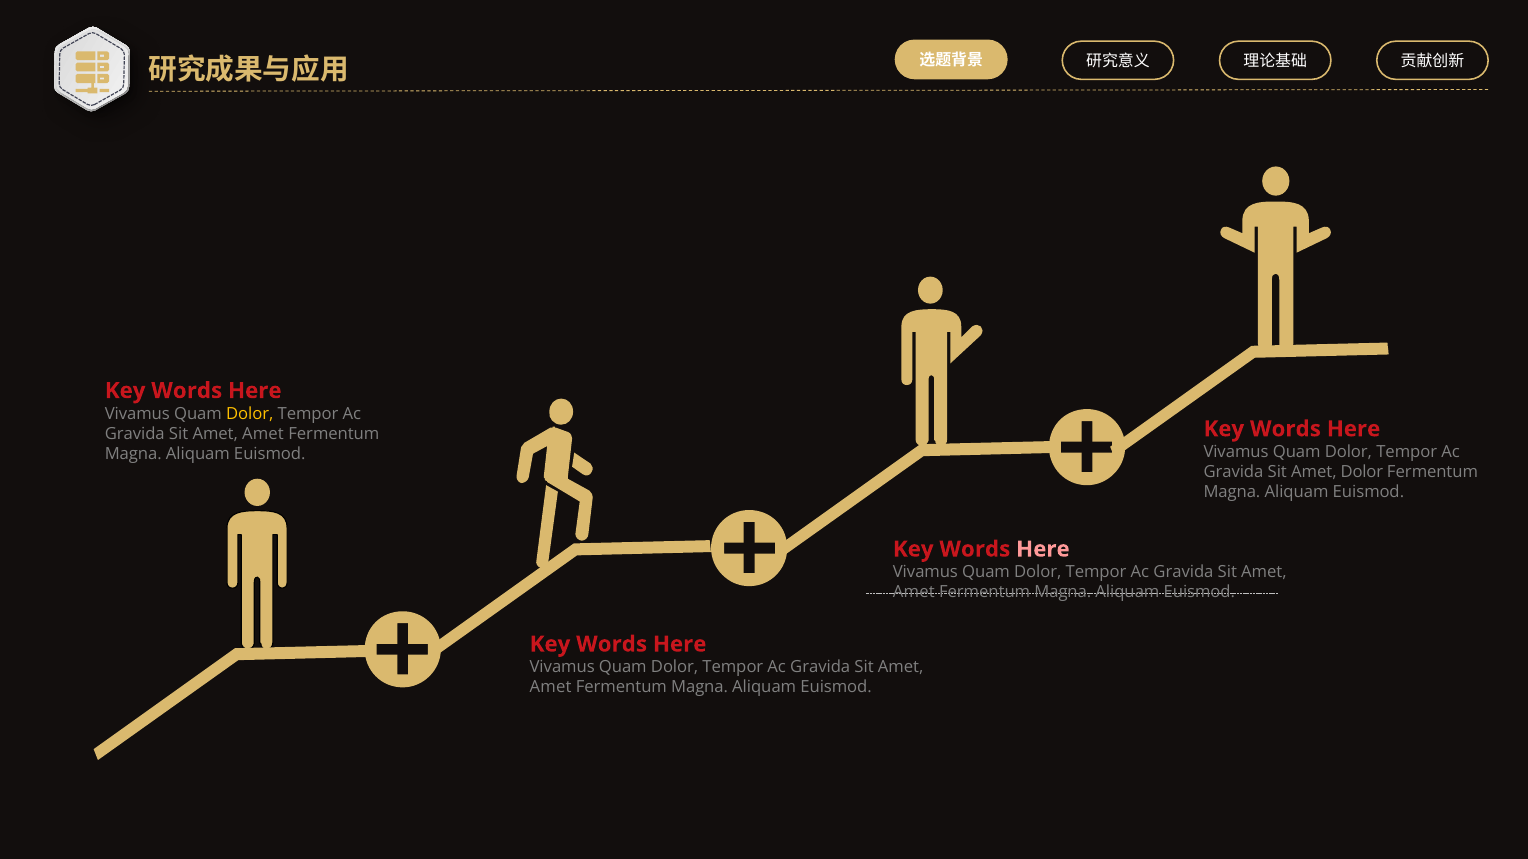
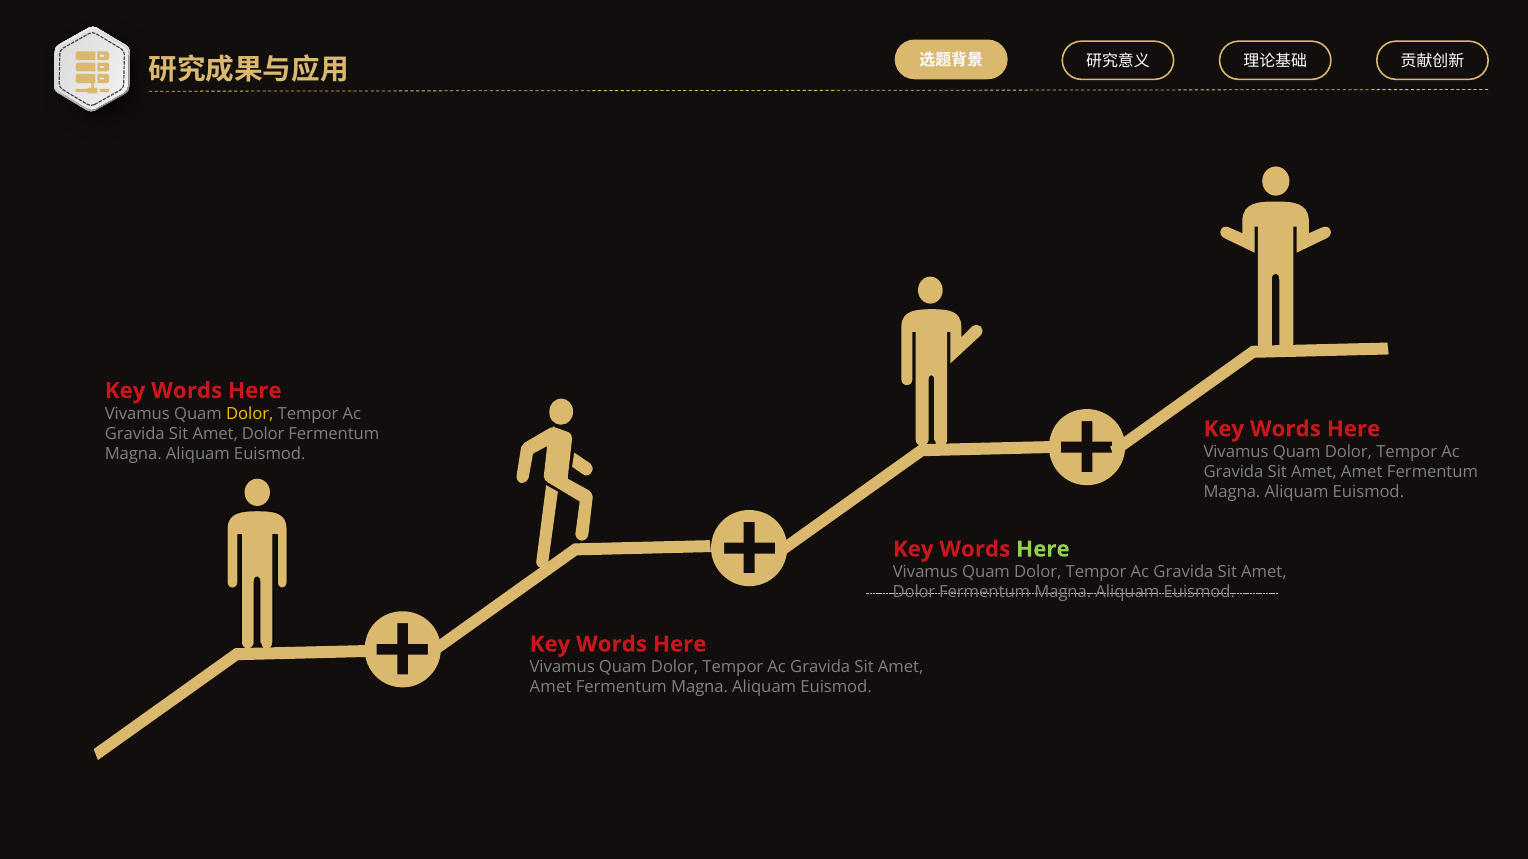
Amet at (263, 434): Amet -> Dolor
Dolor at (1362, 472): Dolor -> Amet
Here at (1043, 549) colour: pink -> light green
Amet at (914, 593): Amet -> Dolor
